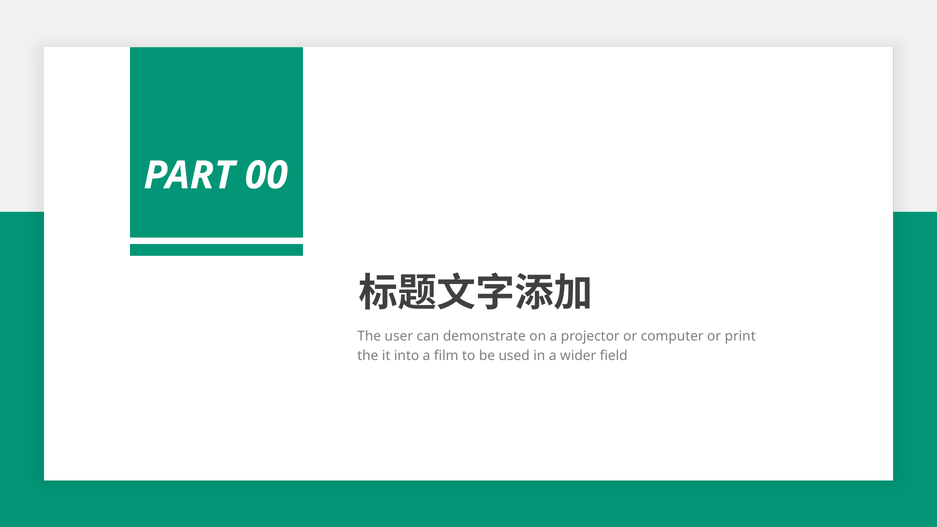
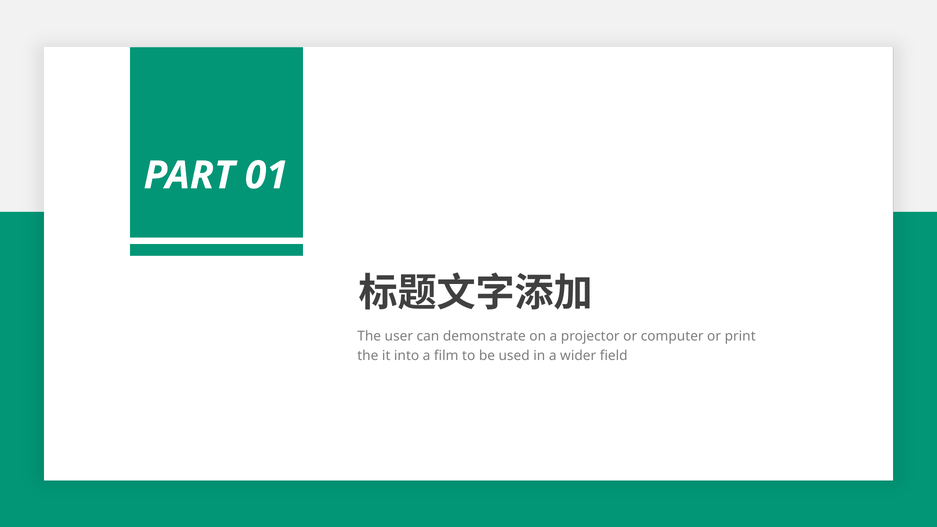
00: 00 -> 01
